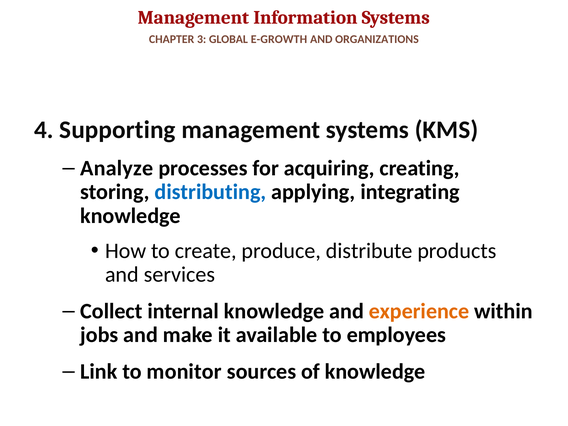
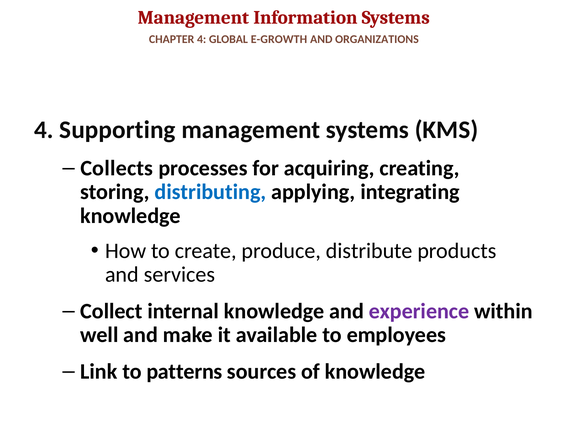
CHAPTER 3: 3 -> 4
Analyze: Analyze -> Collects
experience colour: orange -> purple
jobs: jobs -> well
monitor: monitor -> patterns
